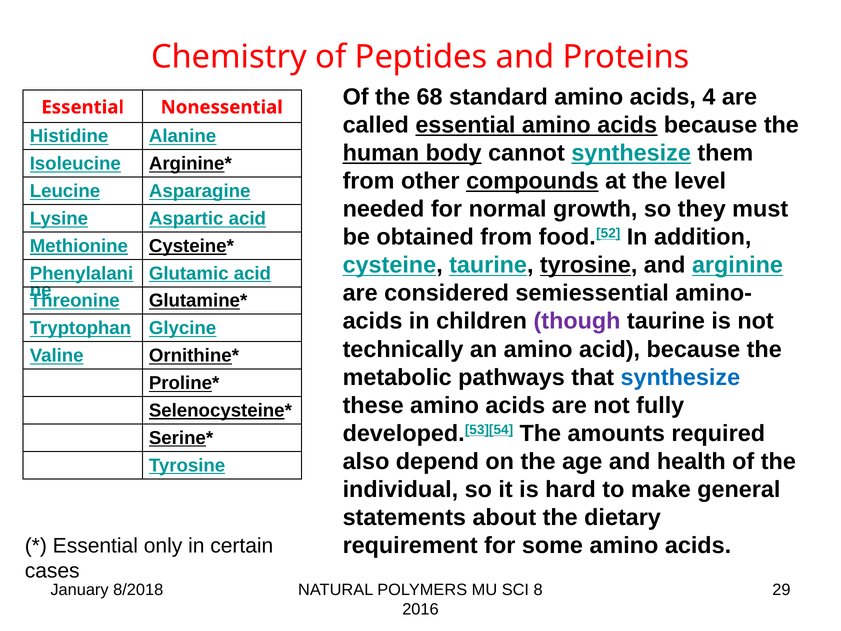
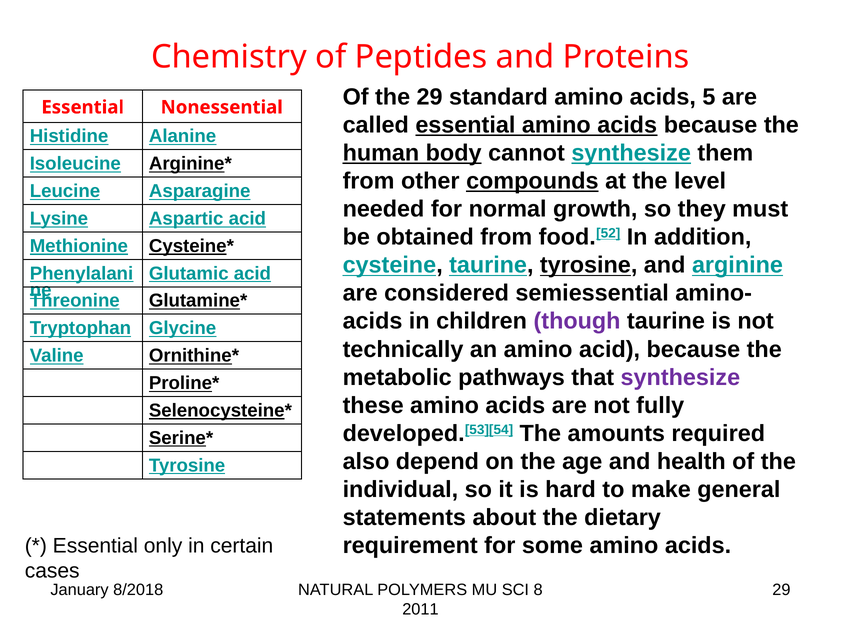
the 68: 68 -> 29
4: 4 -> 5
synthesize at (680, 377) colour: blue -> purple
2016: 2016 -> 2011
